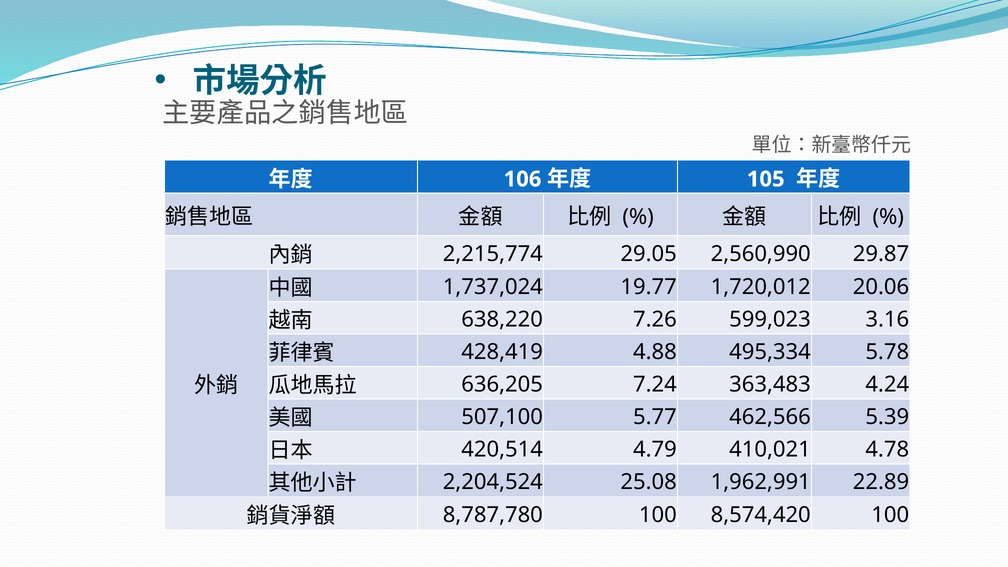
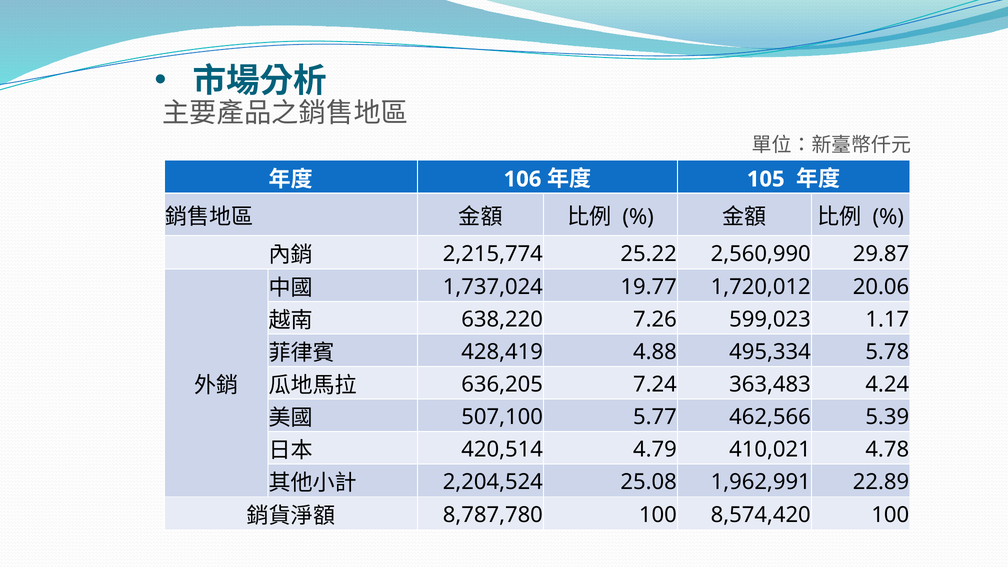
29.05: 29.05 -> 25.22
3.16: 3.16 -> 1.17
